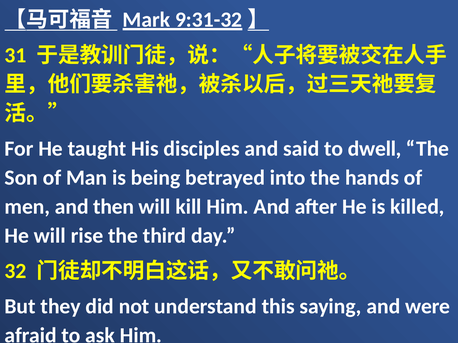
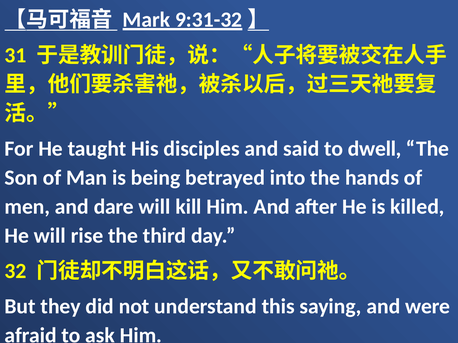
then: then -> dare
